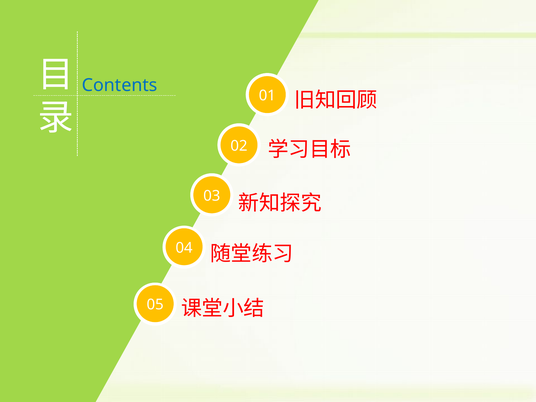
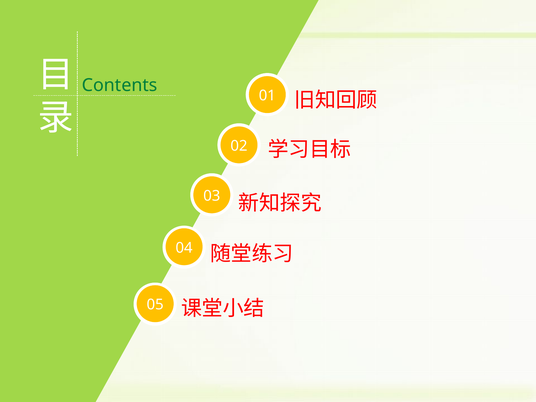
Contents colour: blue -> green
